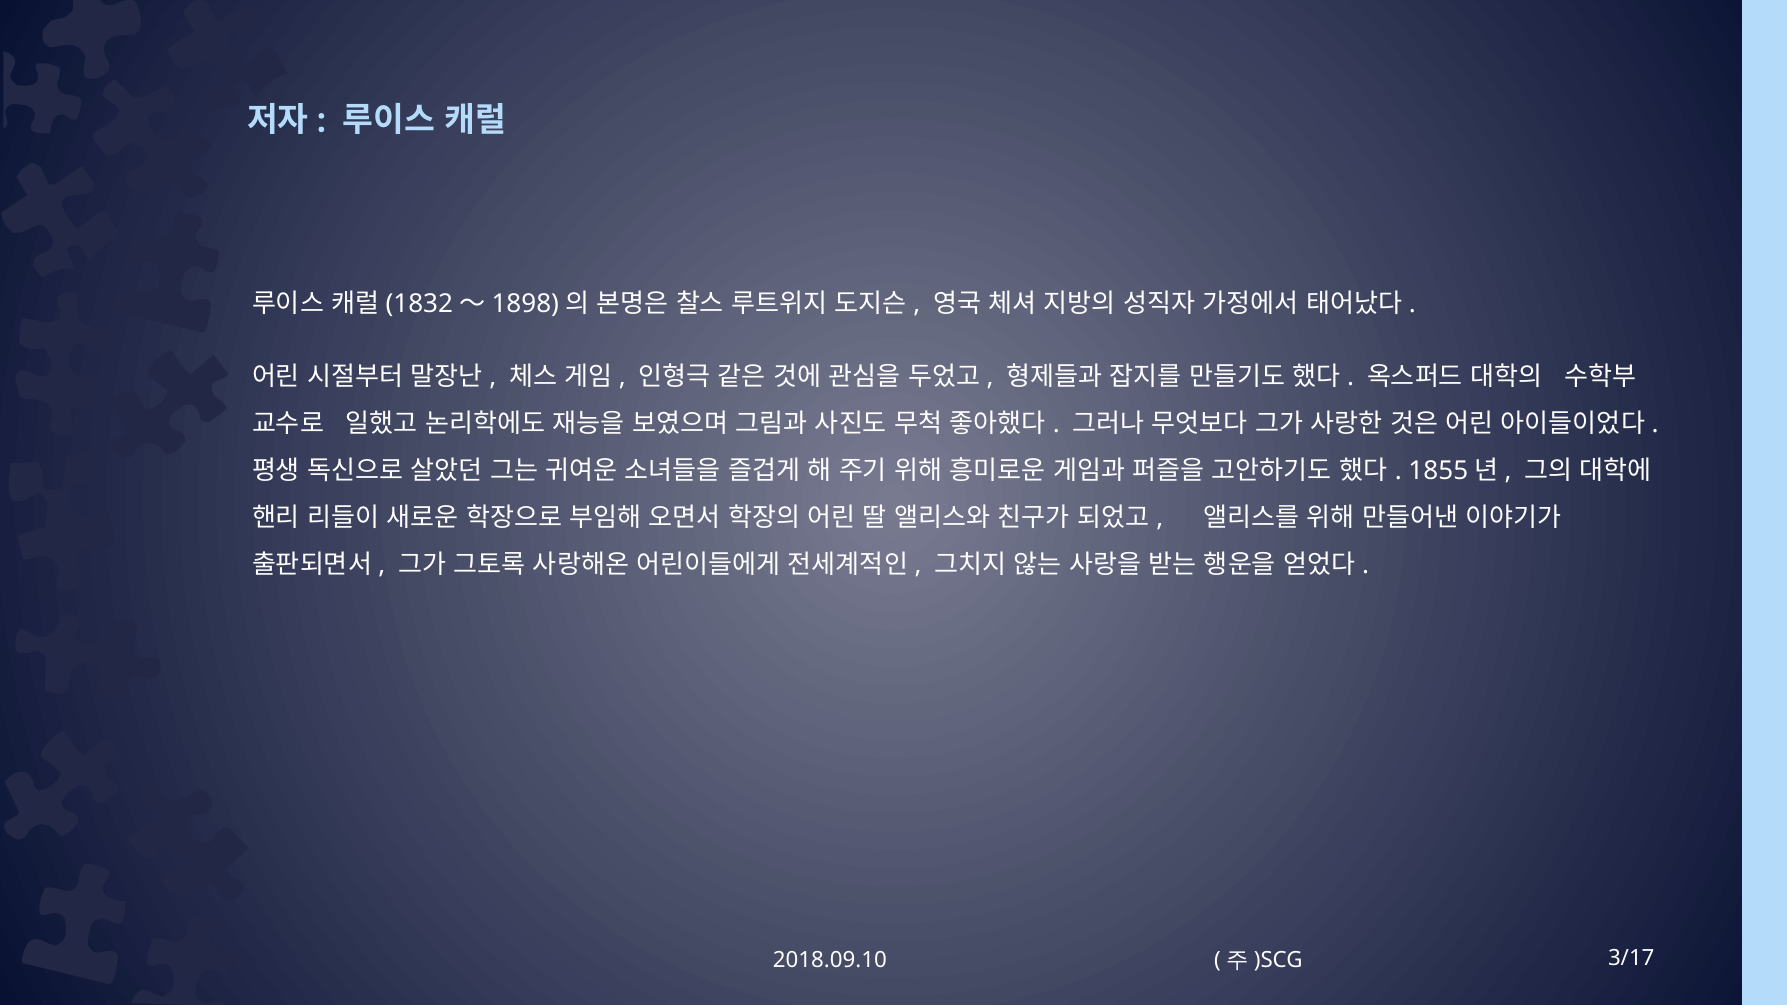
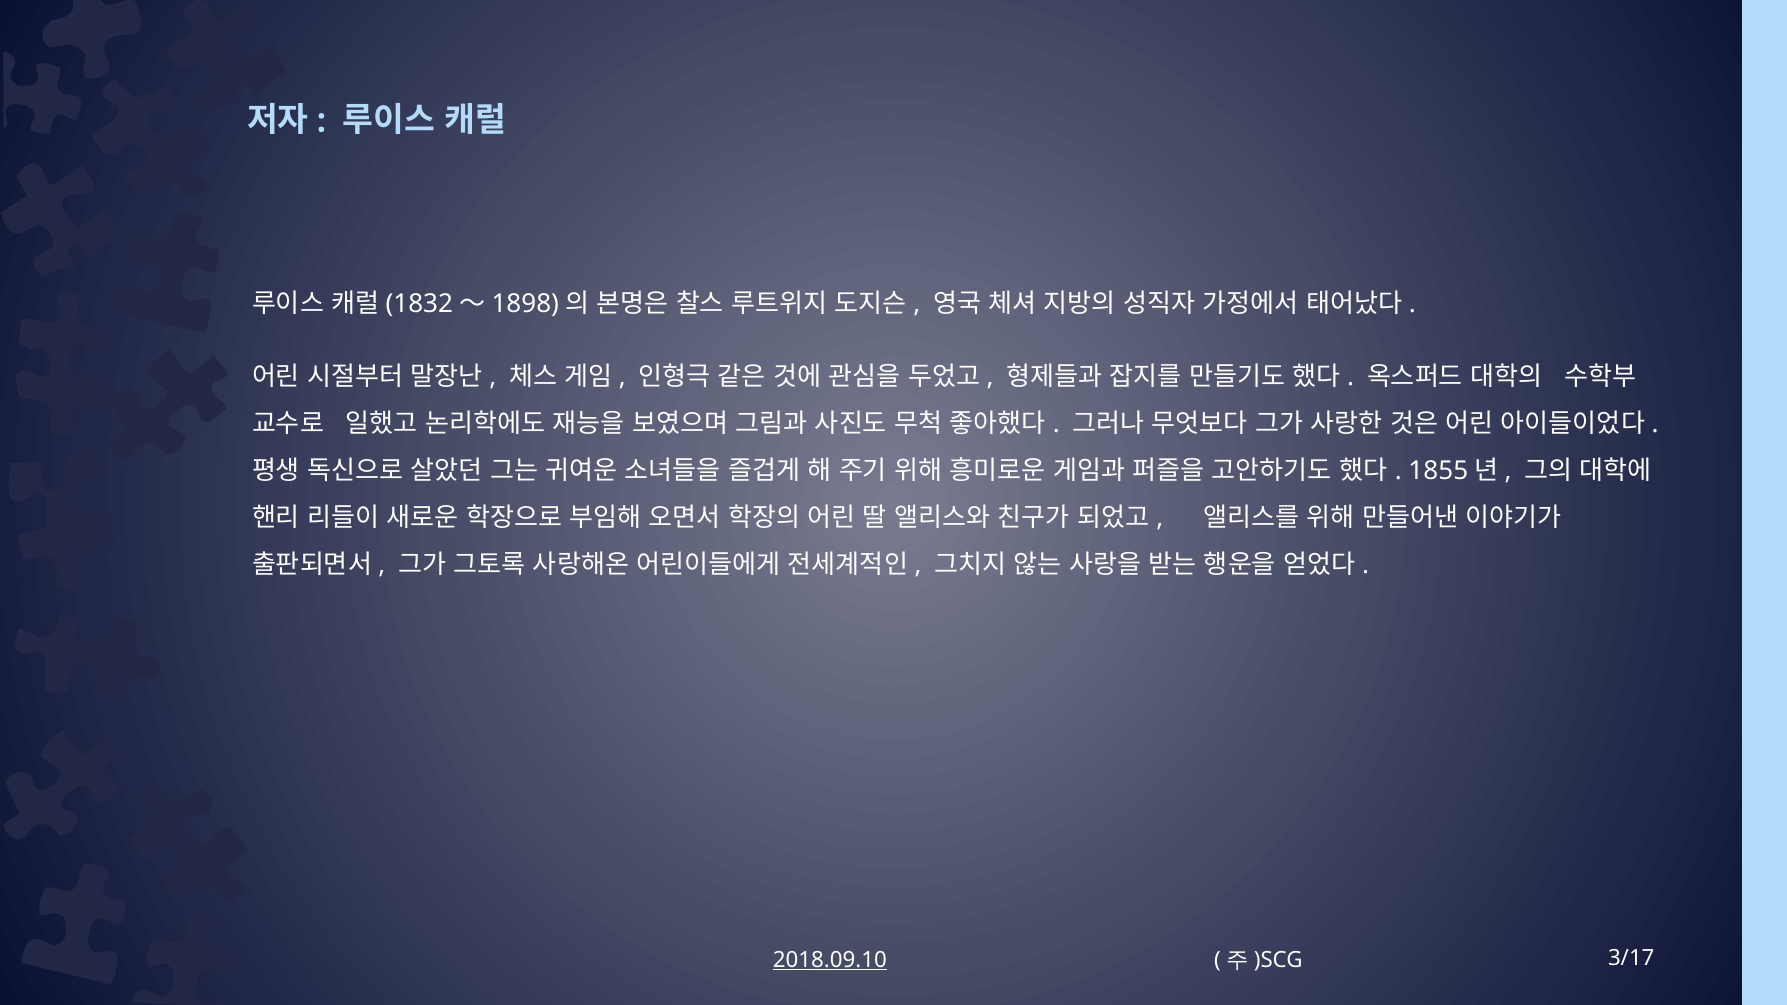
2018.09.10 underline: none -> present
